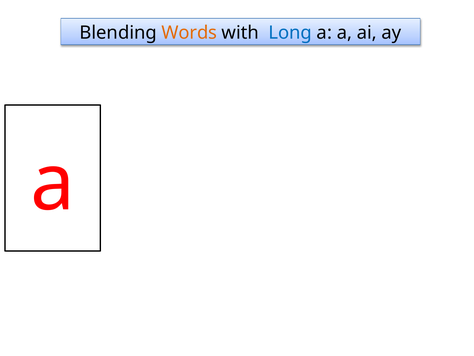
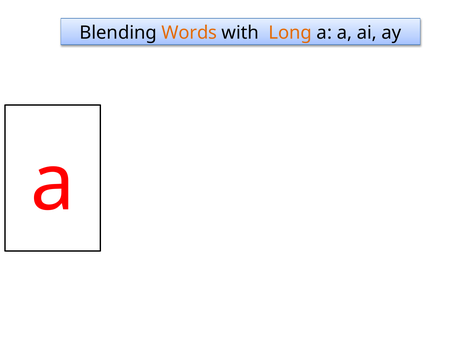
Long colour: blue -> orange
